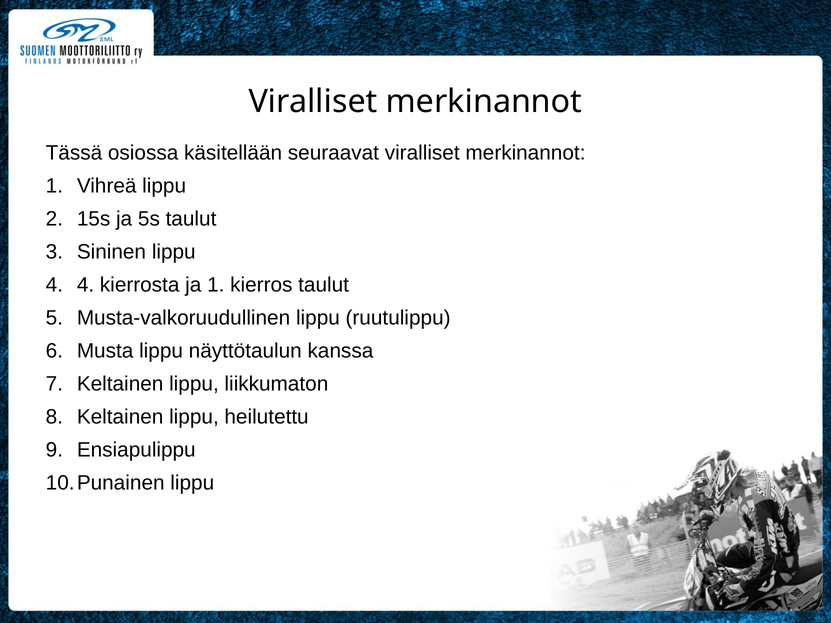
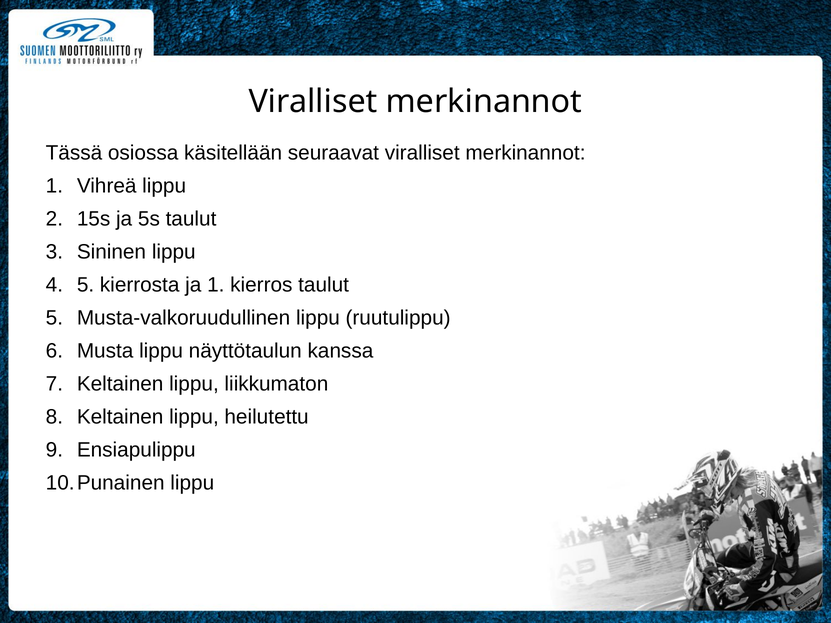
4 at (86, 285): 4 -> 5
